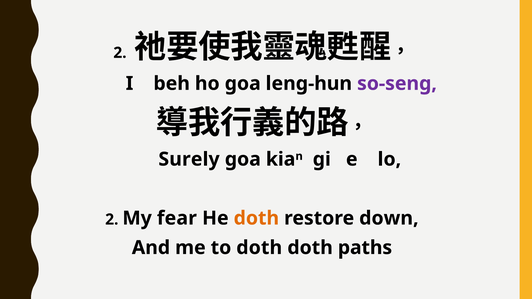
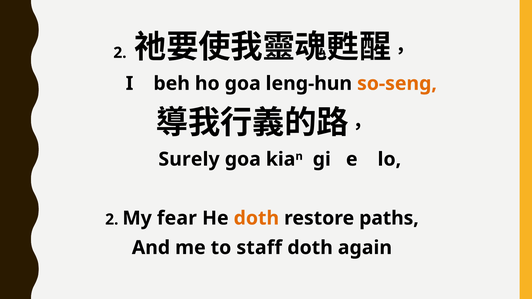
so-seng colour: purple -> orange
down: down -> paths
to doth: doth -> staff
paths: paths -> again
